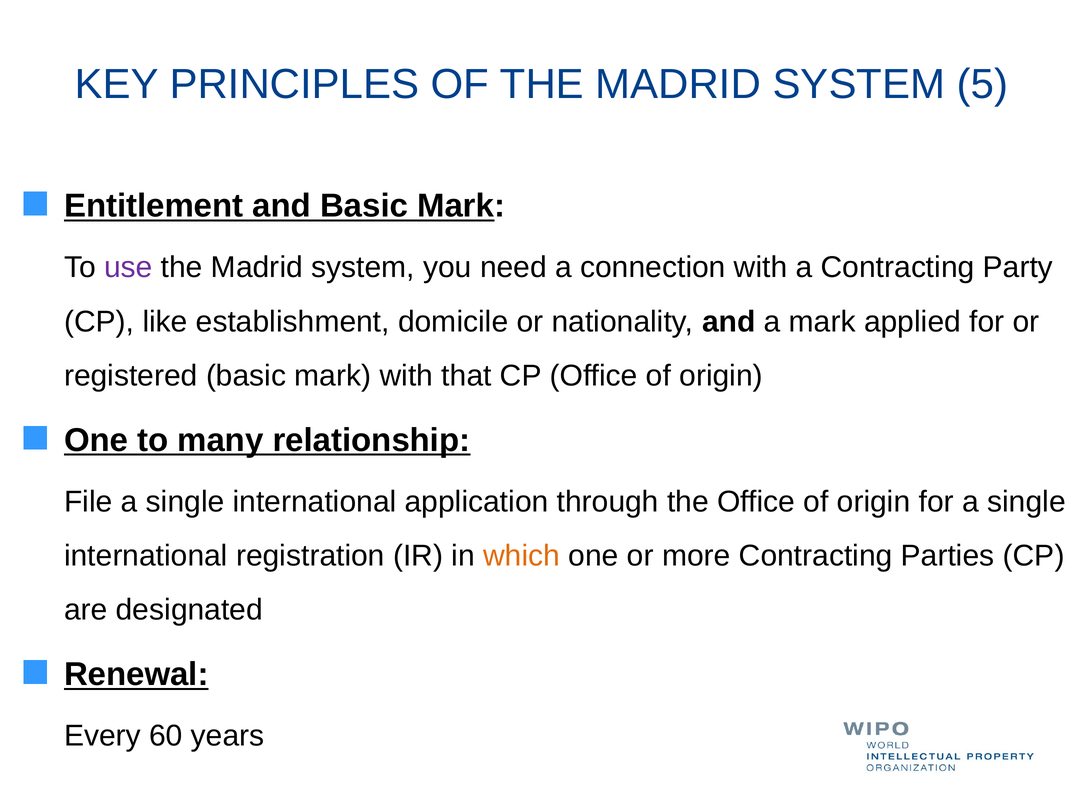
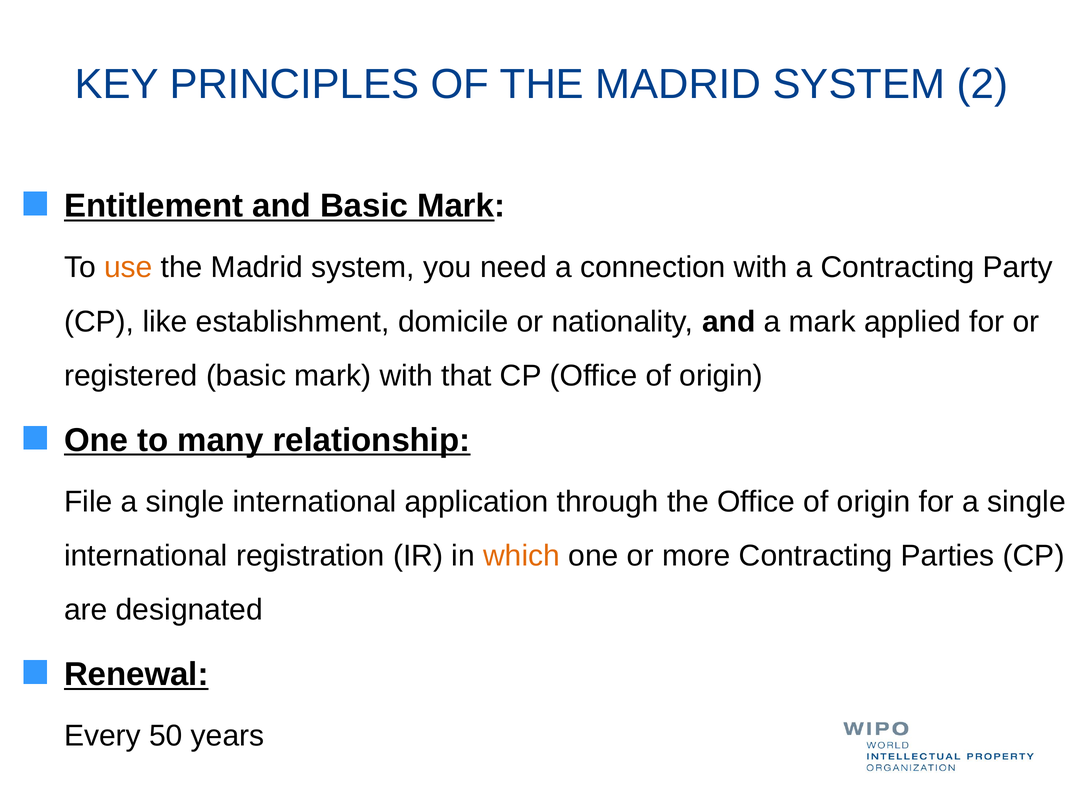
5: 5 -> 2
use colour: purple -> orange
60: 60 -> 50
